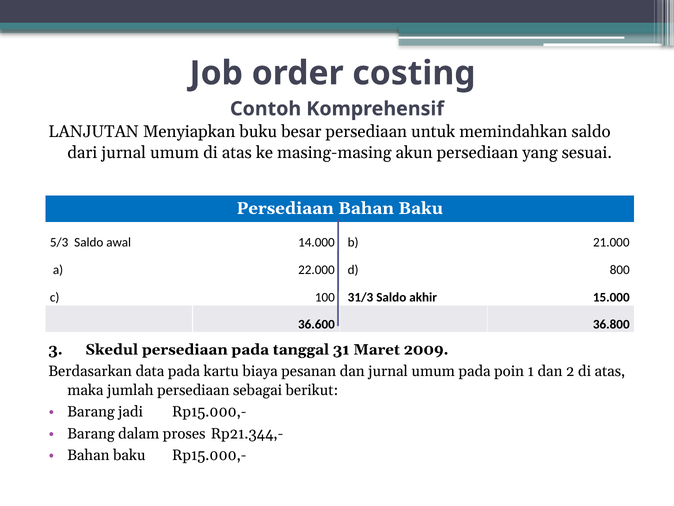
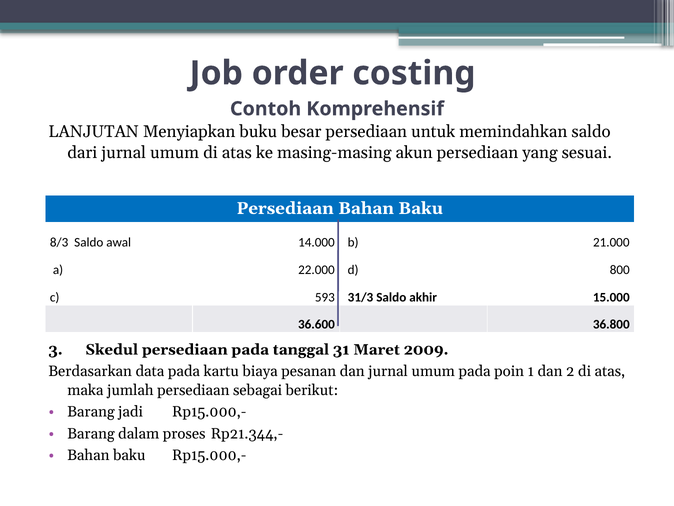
5/3: 5/3 -> 8/3
100: 100 -> 593
